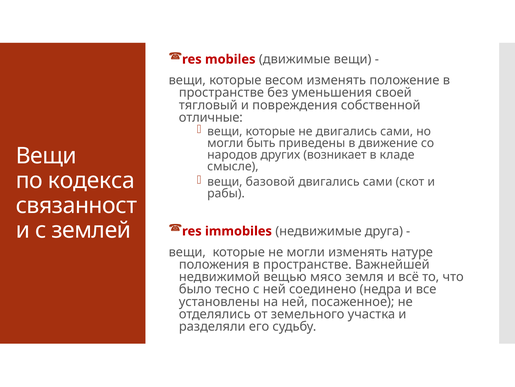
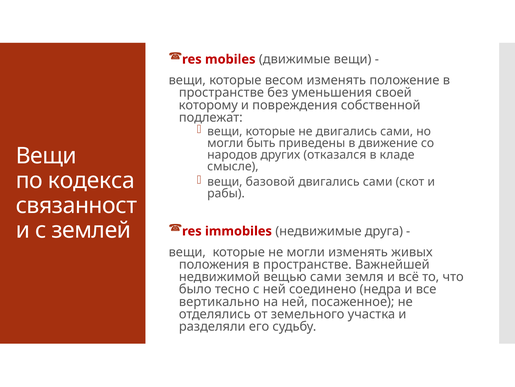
тягловый: тягловый -> которому
отличные: отличные -> подлежат
возникает: возникает -> отказался
натуре: натуре -> живых
вещью мясо: мясо -> сами
установлены: установлены -> вертикально
